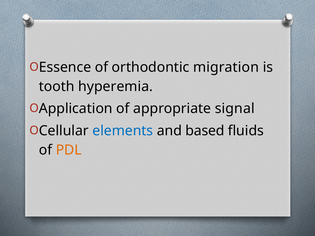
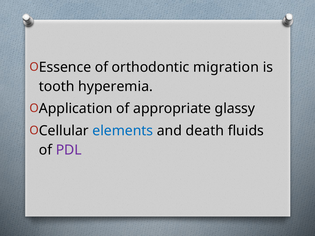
signal: signal -> glassy
based: based -> death
PDL colour: orange -> purple
